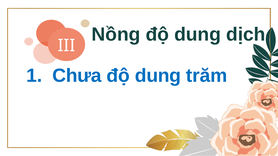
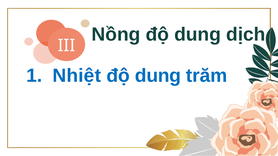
Chưa: Chưa -> Nhiệt
